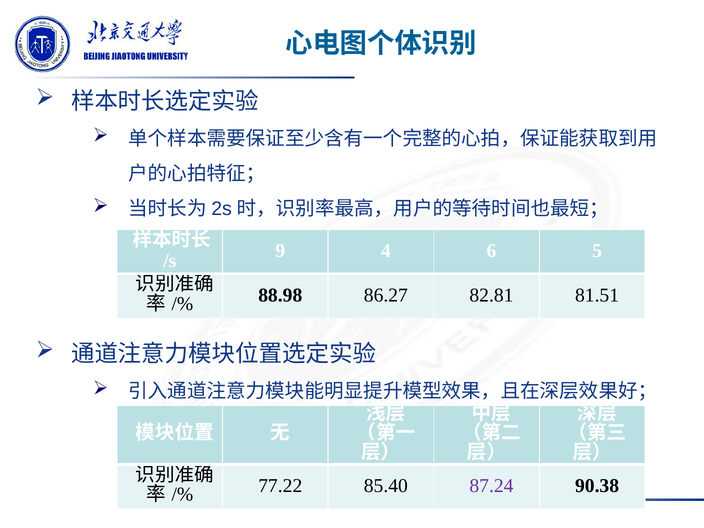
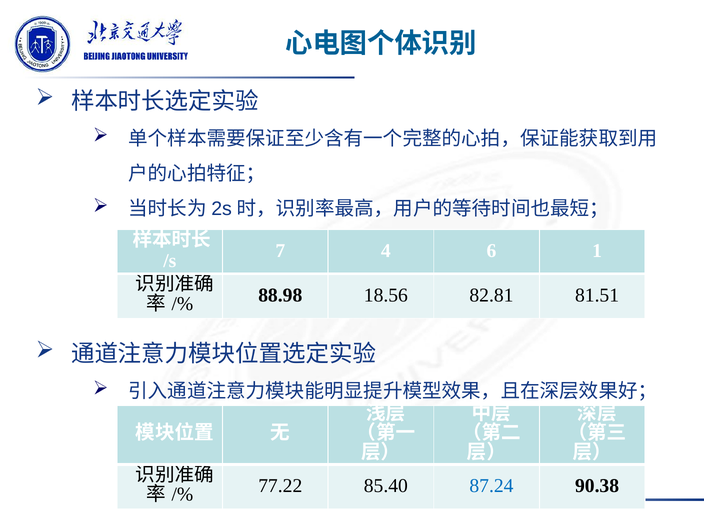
9: 9 -> 7
5: 5 -> 1
86.27: 86.27 -> 18.56
87.24 colour: purple -> blue
